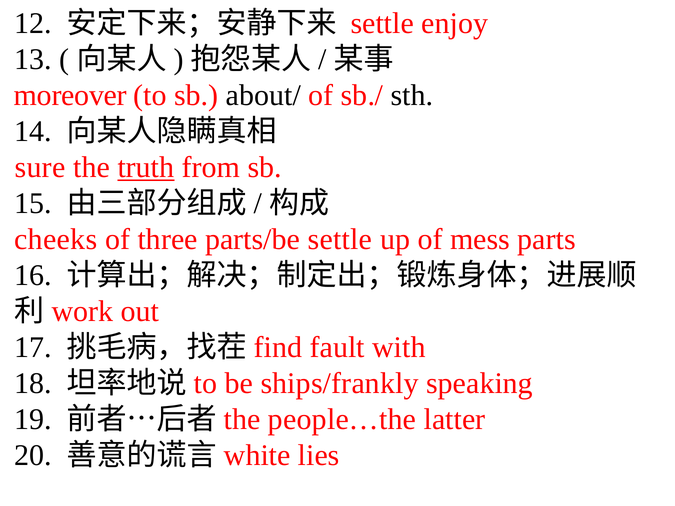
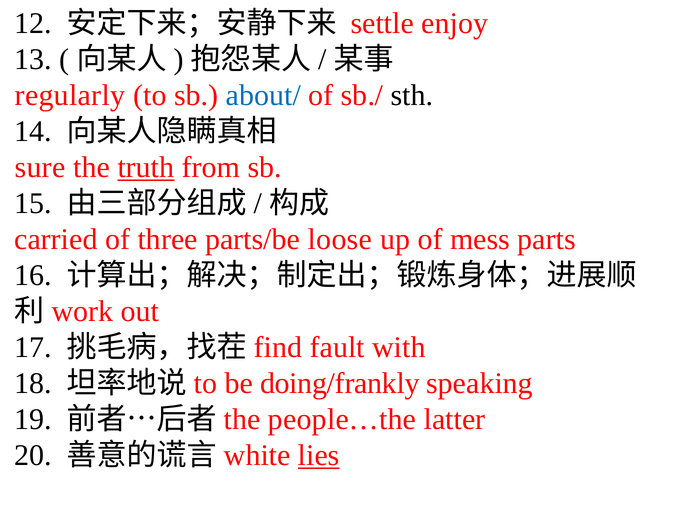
moreover: moreover -> regularly
about/ colour: black -> blue
cheeks: cheeks -> carried
parts/be settle: settle -> loose
ships/frankly: ships/frankly -> doing/frankly
lies underline: none -> present
